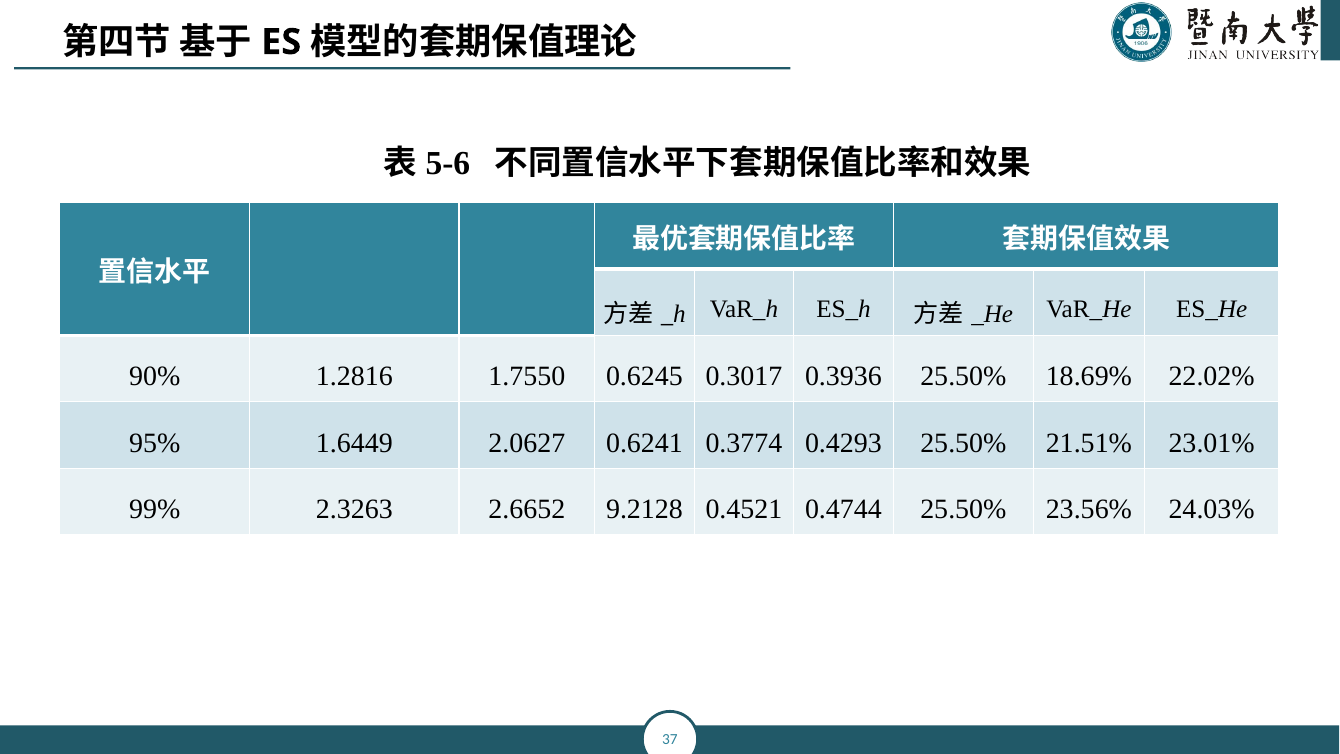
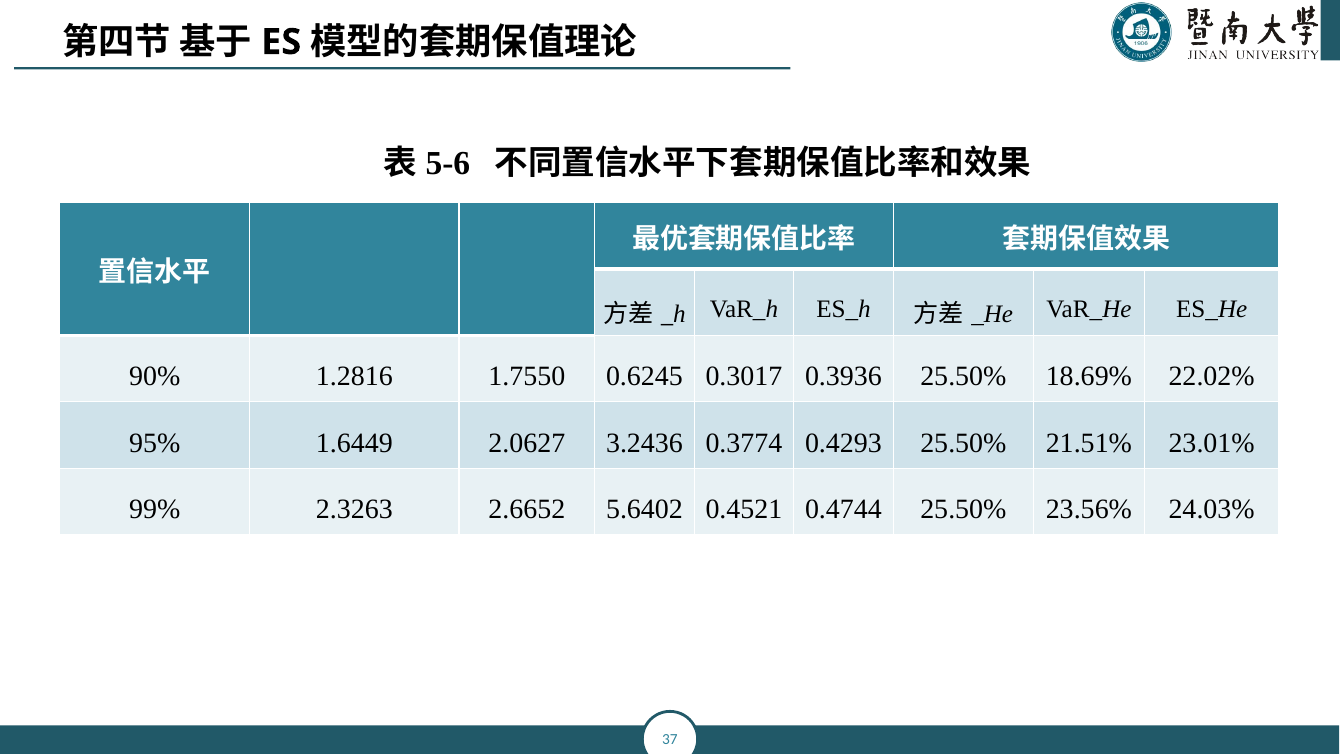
0.6241: 0.6241 -> 3.2436
9.2128: 9.2128 -> 5.6402
